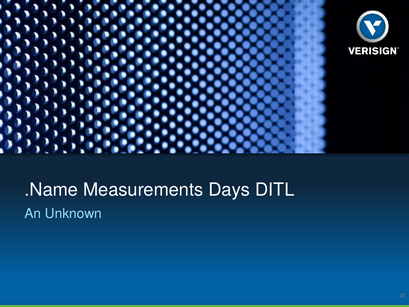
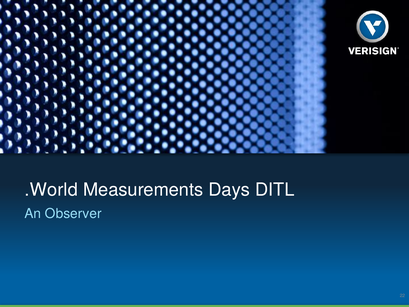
.Name: .Name -> .World
Unknown: Unknown -> Observer
